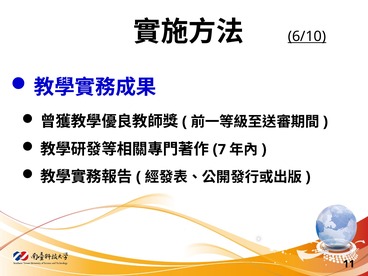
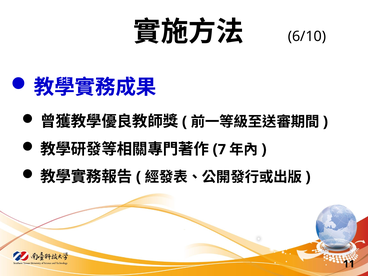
6/10 underline: present -> none
